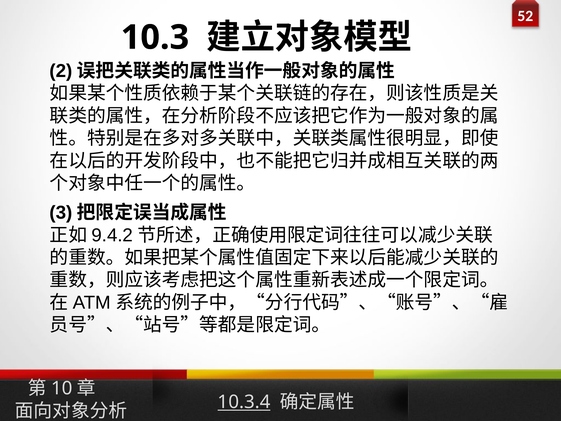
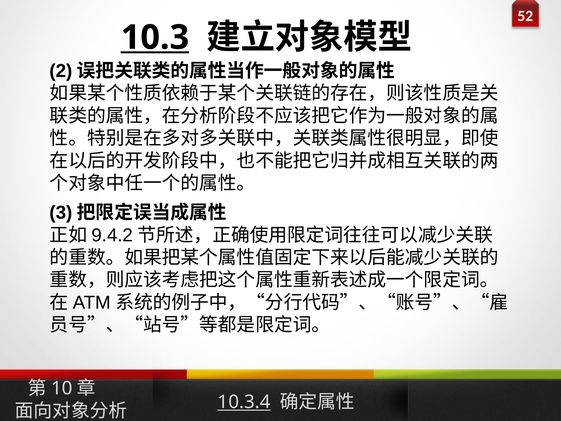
10.3 underline: none -> present
